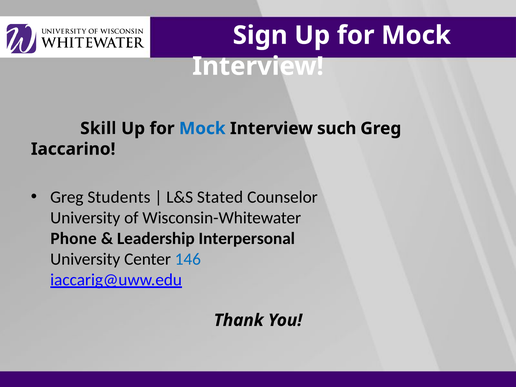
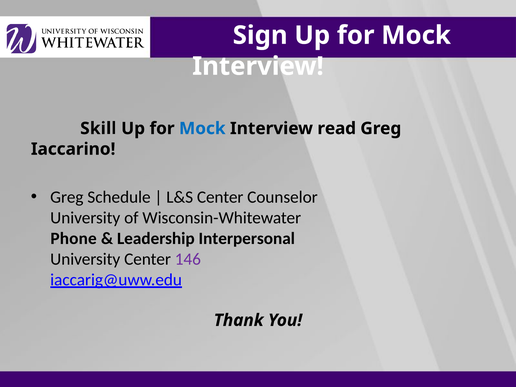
such: such -> read
Students: Students -> Schedule
L&S Stated: Stated -> Center
146 colour: blue -> purple
